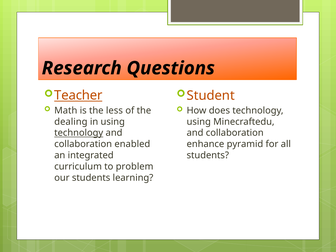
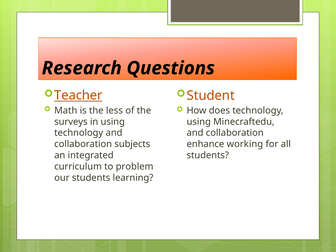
dealing: dealing -> surveys
technology at (79, 133) underline: present -> none
enabled: enabled -> subjects
pyramid: pyramid -> working
